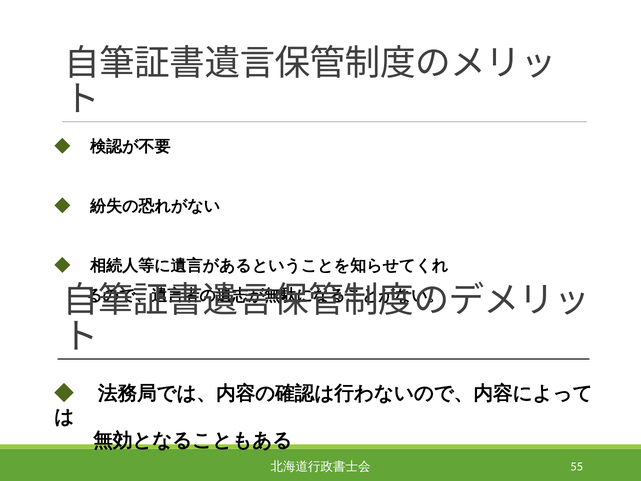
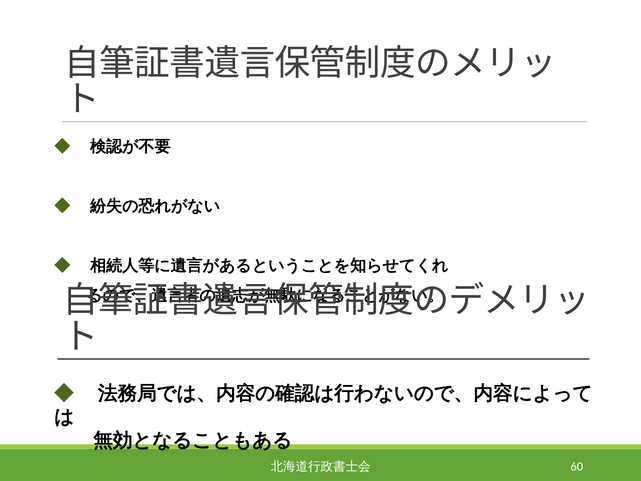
55: 55 -> 60
